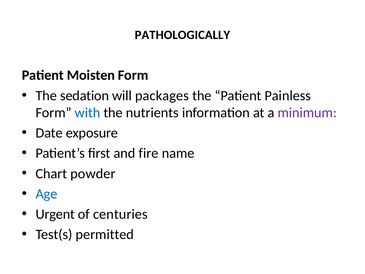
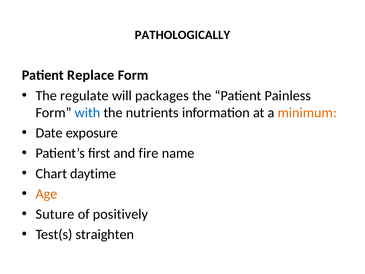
Moisten: Moisten -> Replace
sedation: sedation -> regulate
minimum colour: purple -> orange
powder: powder -> daytime
Age colour: blue -> orange
Urgent: Urgent -> Suture
centuries: centuries -> positively
permitted: permitted -> straighten
